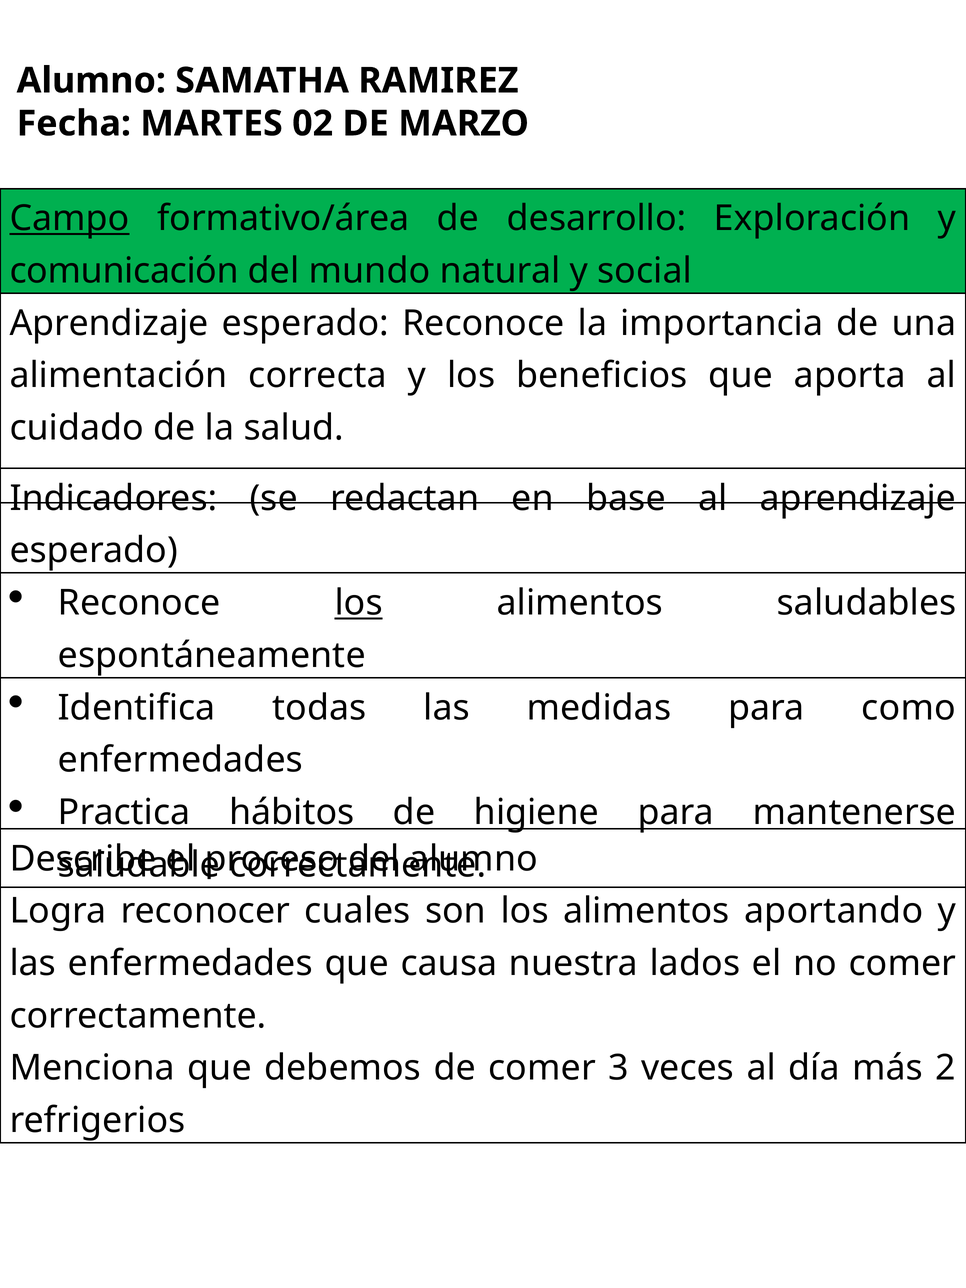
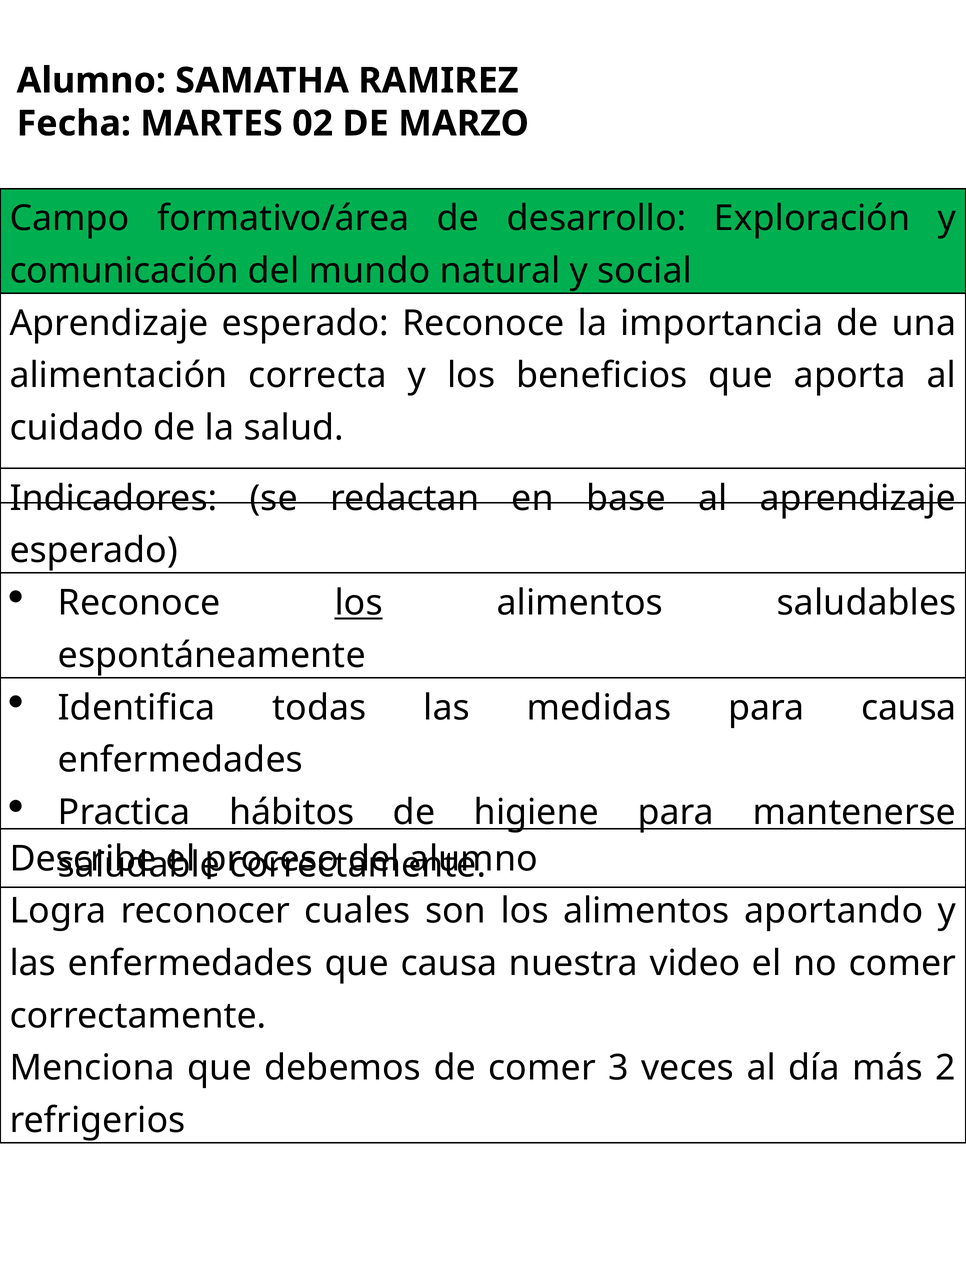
Campo underline: present -> none
para como: como -> causa
lados: lados -> video
